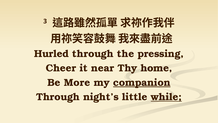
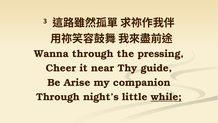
Hurled: Hurled -> Wanna
home: home -> guide
More: More -> Arise
companion underline: present -> none
